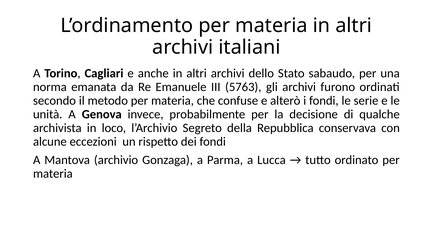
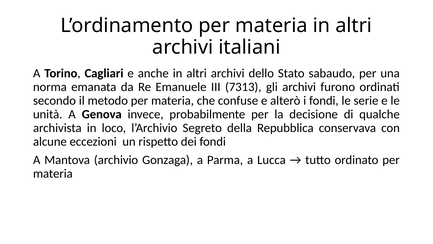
5763: 5763 -> 7313
